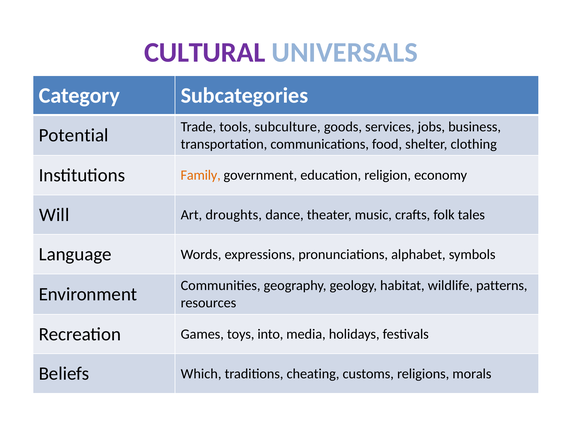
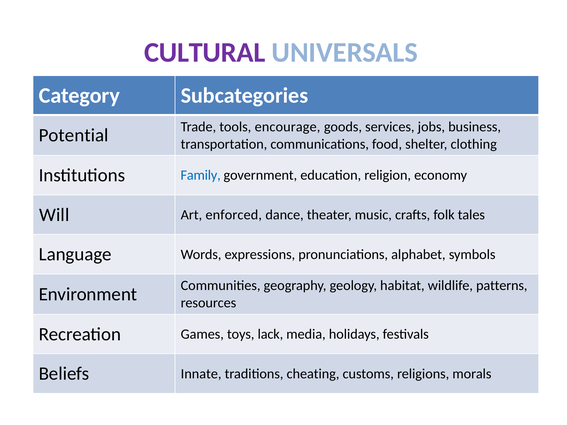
subculture: subculture -> encourage
Family colour: orange -> blue
droughts: droughts -> enforced
into: into -> lack
Which: Which -> Innate
